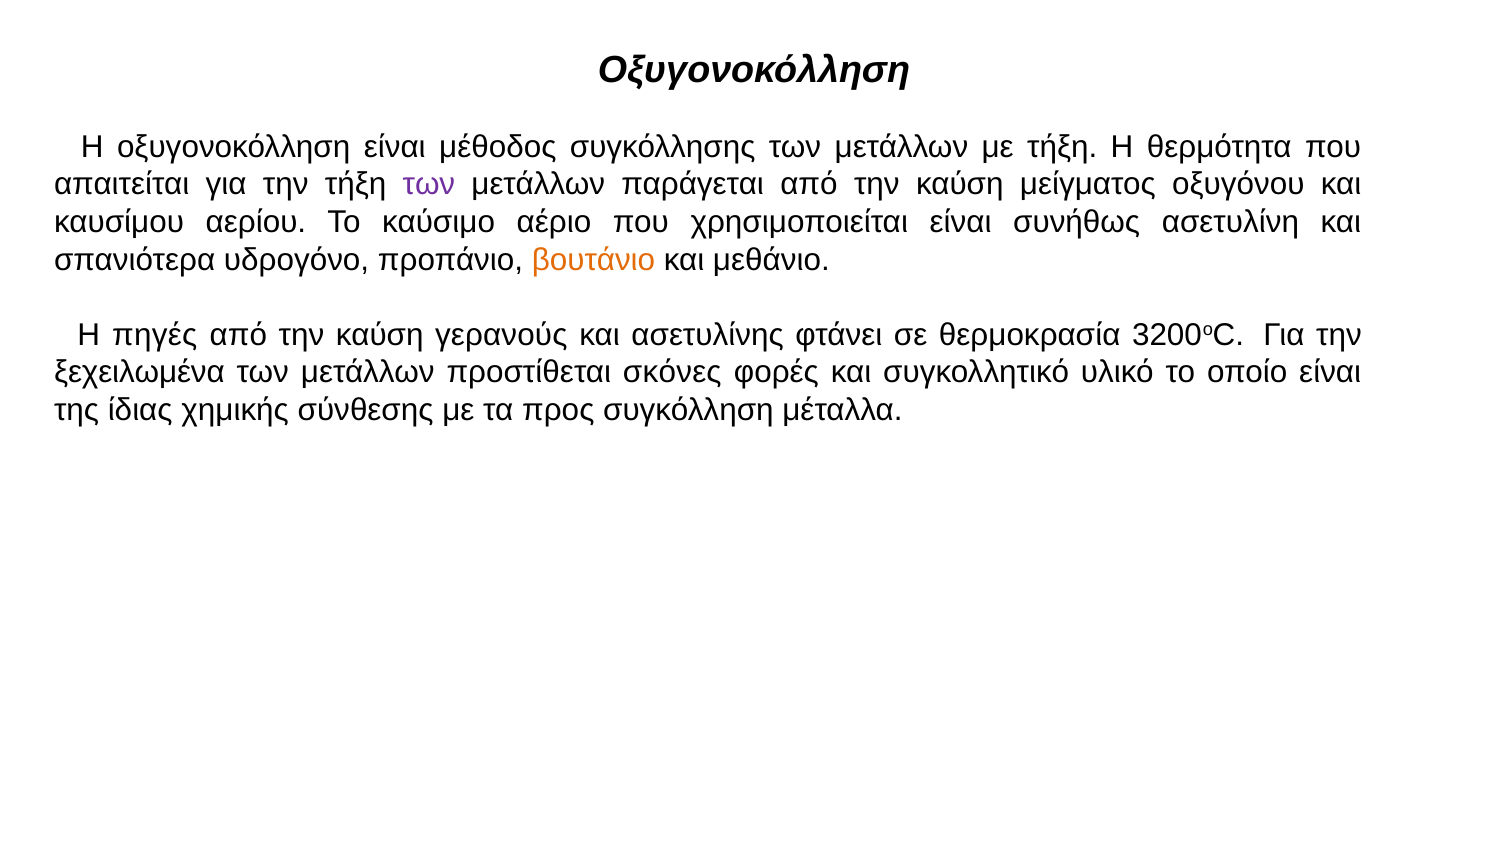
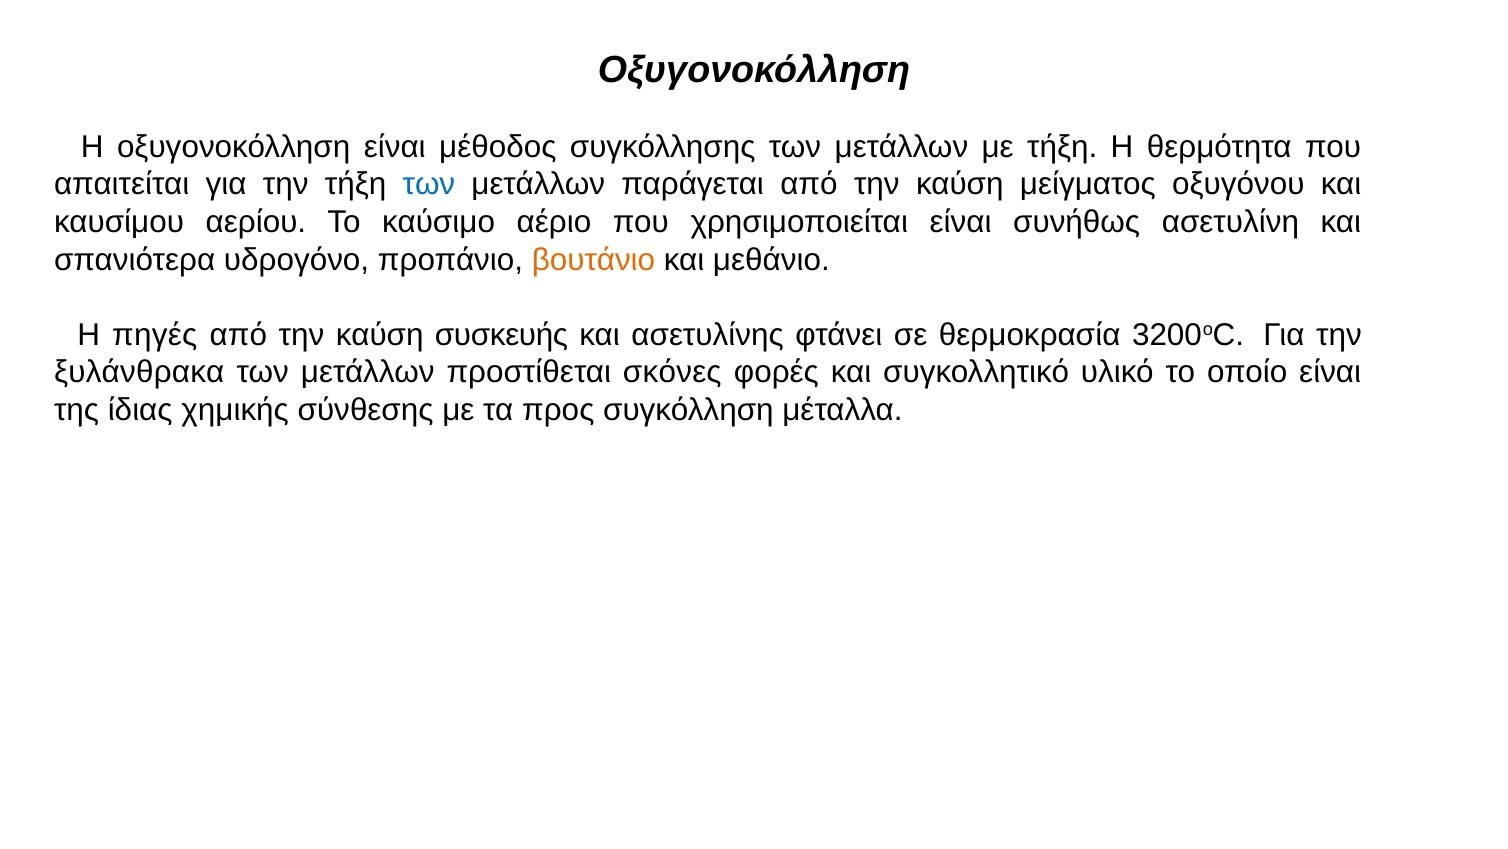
των at (429, 184) colour: purple -> blue
γερανούς: γερανούς -> συσκευής
ξεχειλωμένα: ξεχειλωμένα -> ξυλάνθρακα
